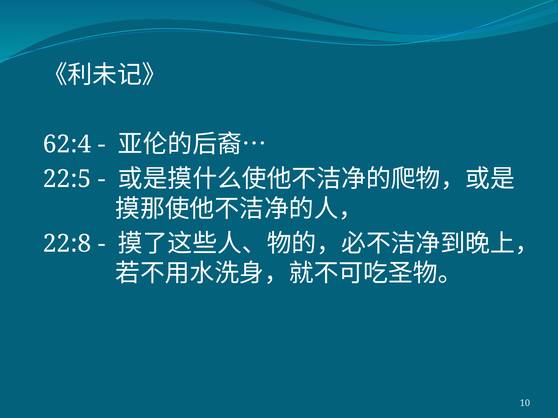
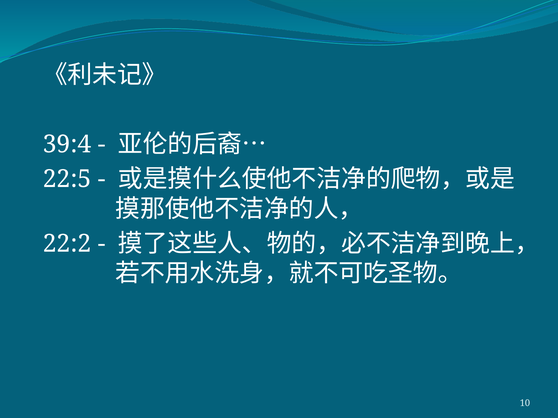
62:4: 62:4 -> 39:4
22:8: 22:8 -> 22:2
